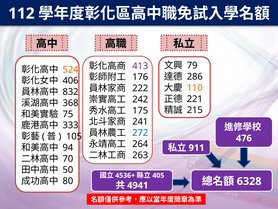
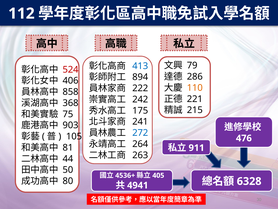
413 colour: purple -> blue
524 colour: orange -> red
176: 176 -> 894
832: 832 -> 858
333: 333 -> 903
94: 94 -> 81
70: 70 -> 44
